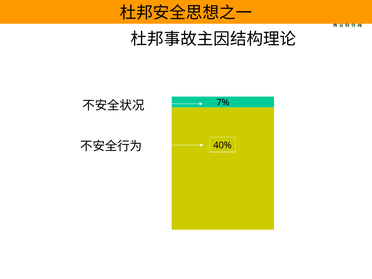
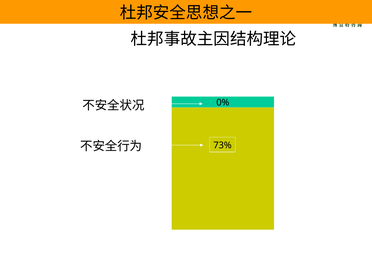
7%: 7% -> 0%
40%: 40% -> 73%
